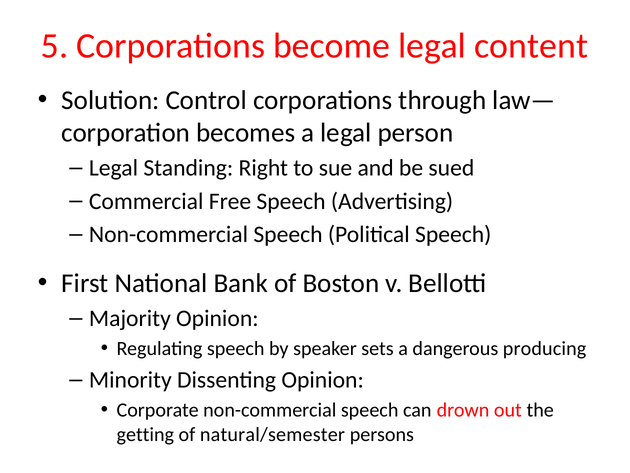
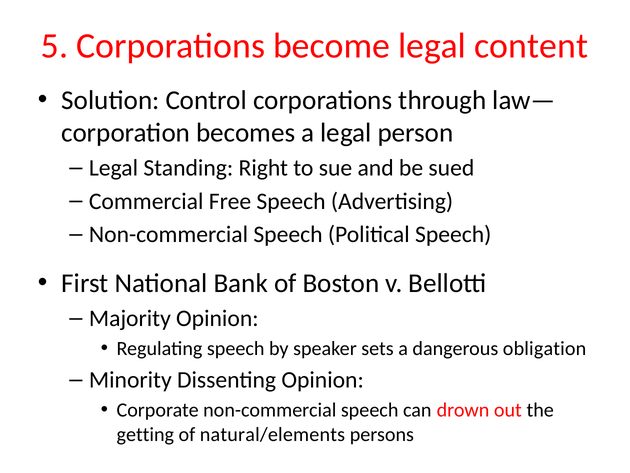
producing: producing -> obligation
natural/semester: natural/semester -> natural/elements
